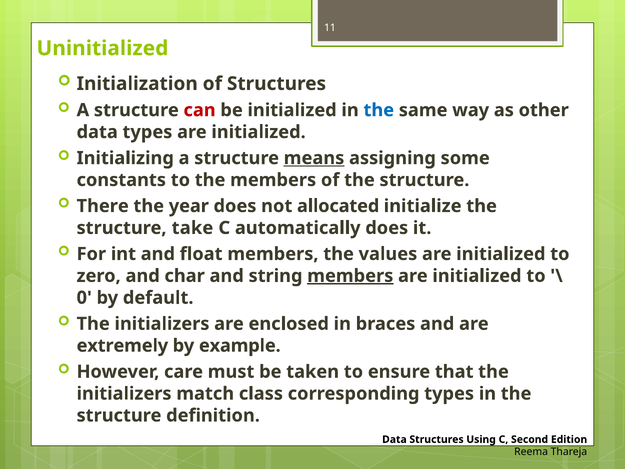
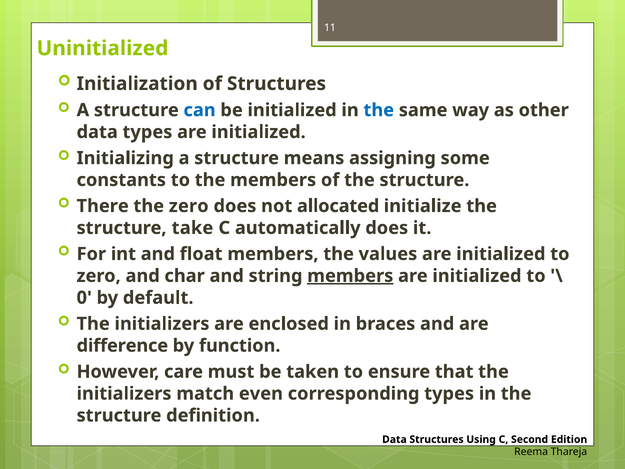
can colour: red -> blue
means underline: present -> none
the year: year -> zero
extremely: extremely -> difference
example: example -> function
class: class -> even
